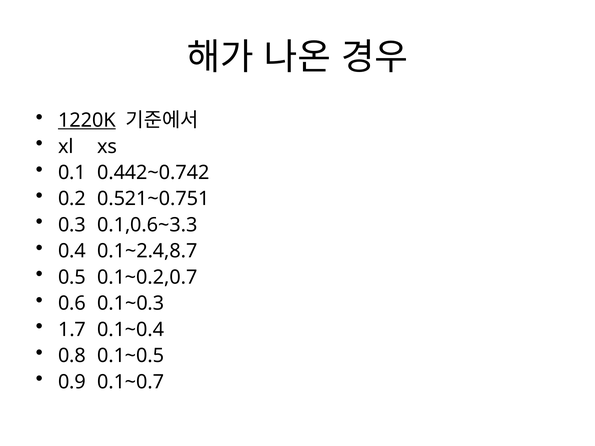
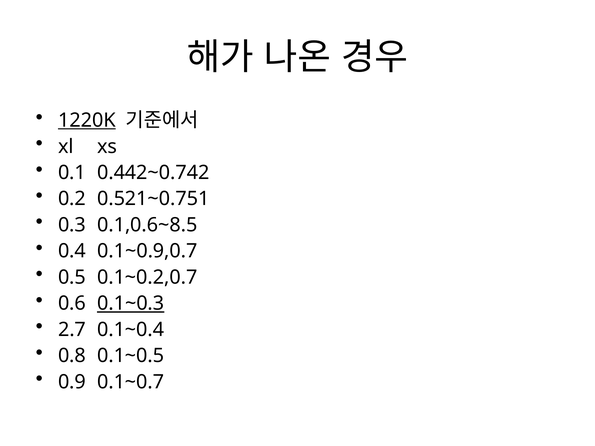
0.1,0.6~3.3: 0.1,0.6~3.3 -> 0.1,0.6~8.5
0.1~2.4,8.7: 0.1~2.4,8.7 -> 0.1~0.9,0.7
0.1~0.3 underline: none -> present
1.7: 1.7 -> 2.7
